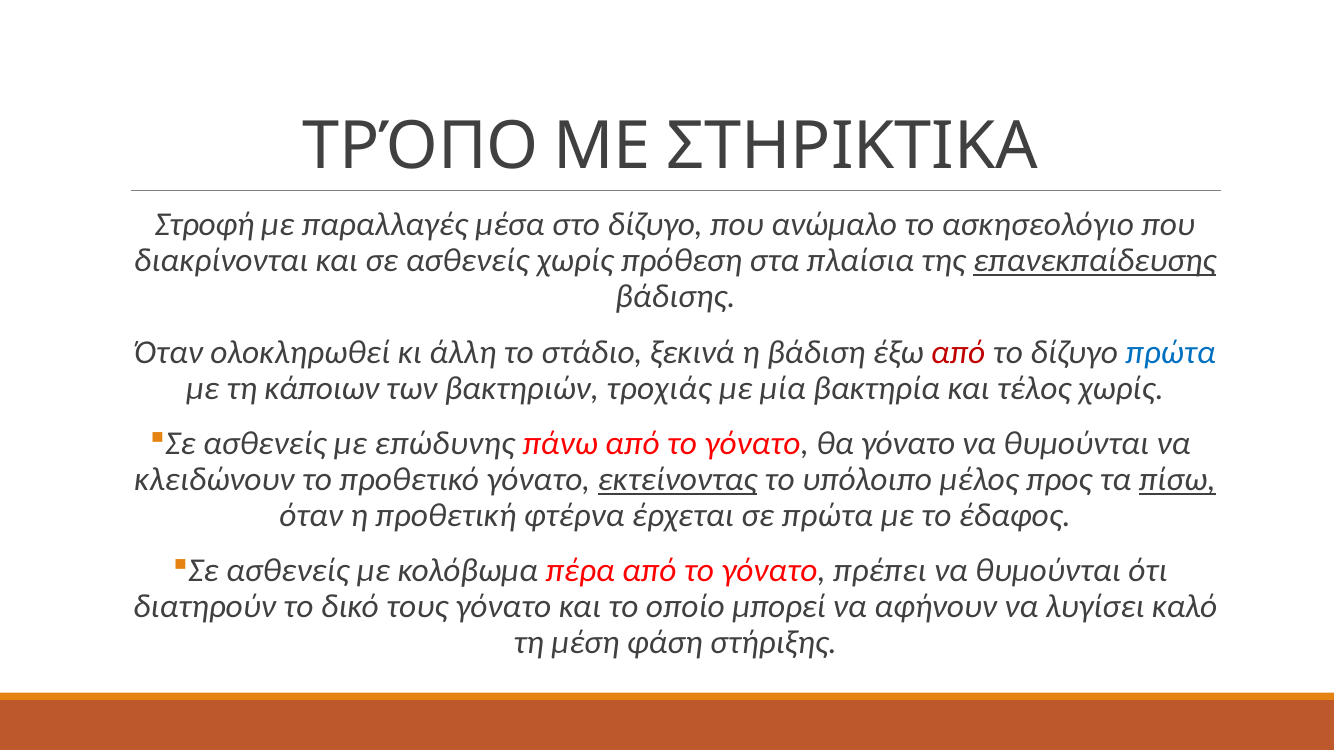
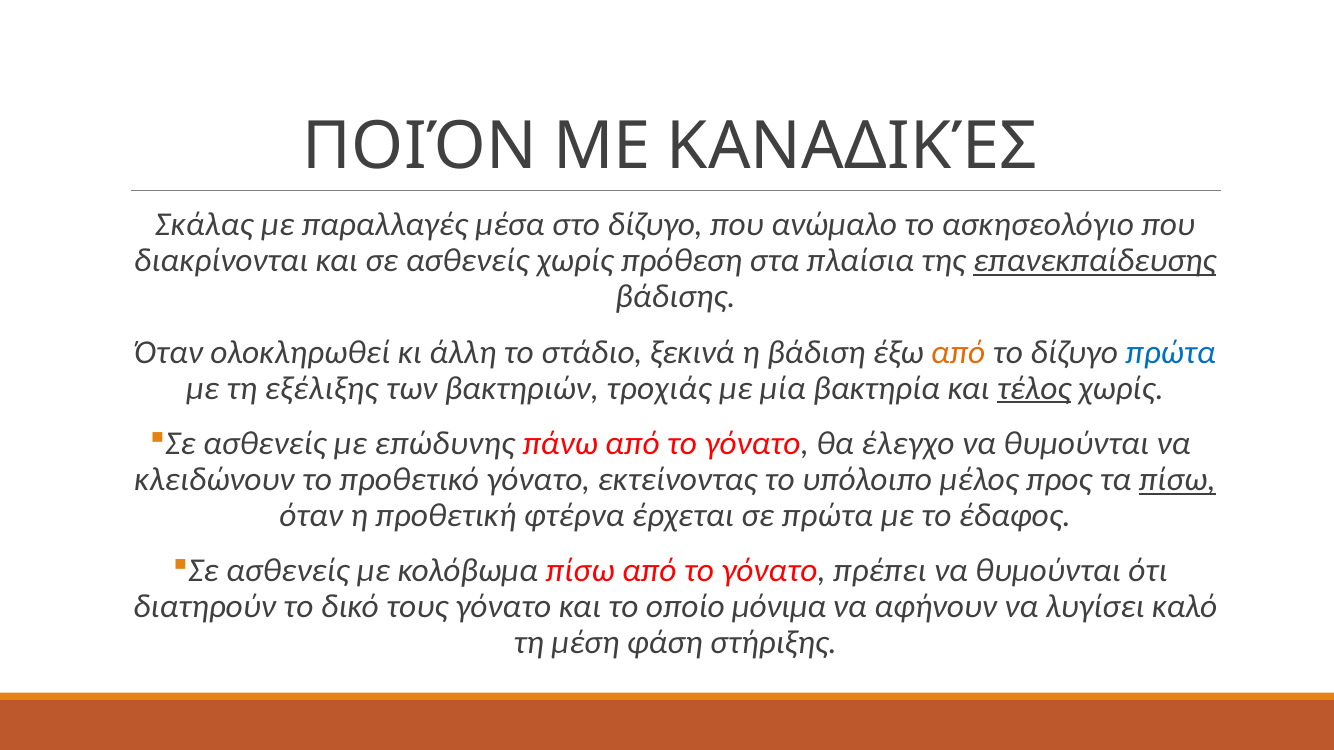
ΤΡΌΠΟ: ΤΡΌΠΟ -> ΠΟΙΌΝ
ΣΤΗΡΙΚΤΙΚΑ: ΣΤΗΡΙΚΤΙΚΑ -> ΚΑΝΑΔΙΚΈΣ
Στροφή: Στροφή -> Σκάλας
από at (958, 352) colour: red -> orange
κάποιων: κάποιων -> εξέλιξης
τέλος underline: none -> present
θα γόνατο: γόνατο -> έλεγχο
εκτείνοντας underline: present -> none
κολόβωμα πέρα: πέρα -> πίσω
μπορεί: μπορεί -> μόνιμα
